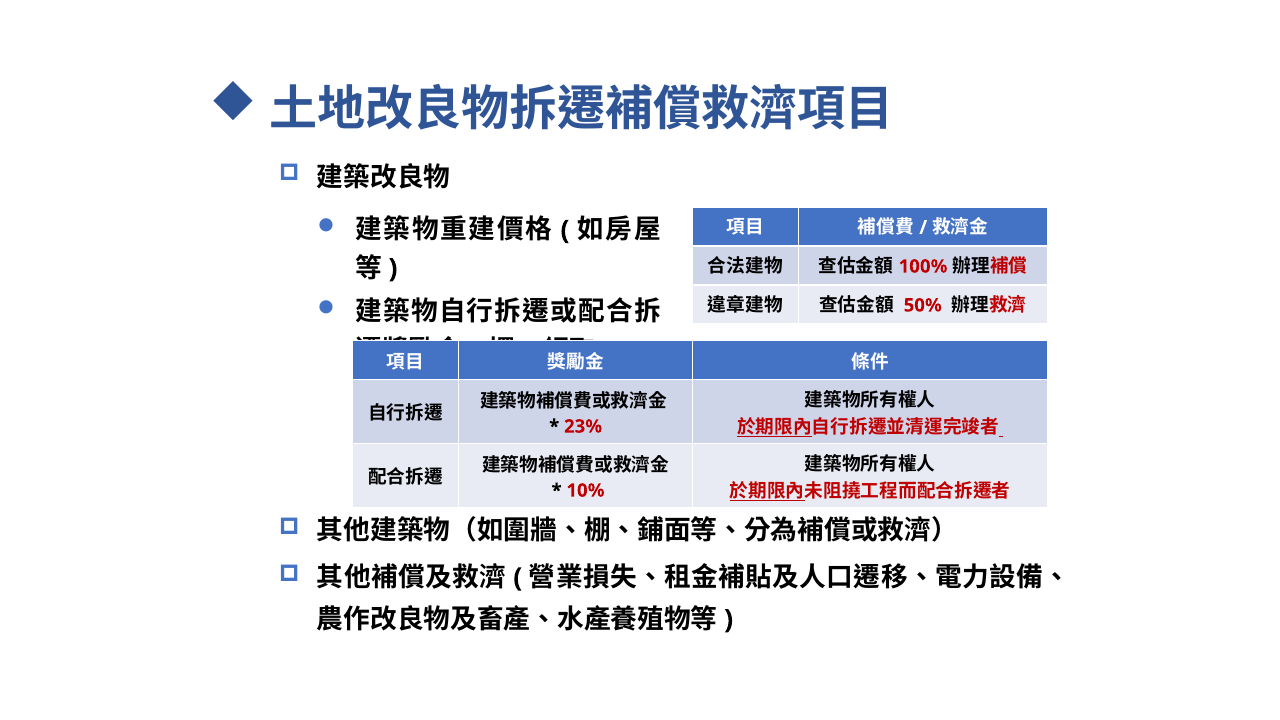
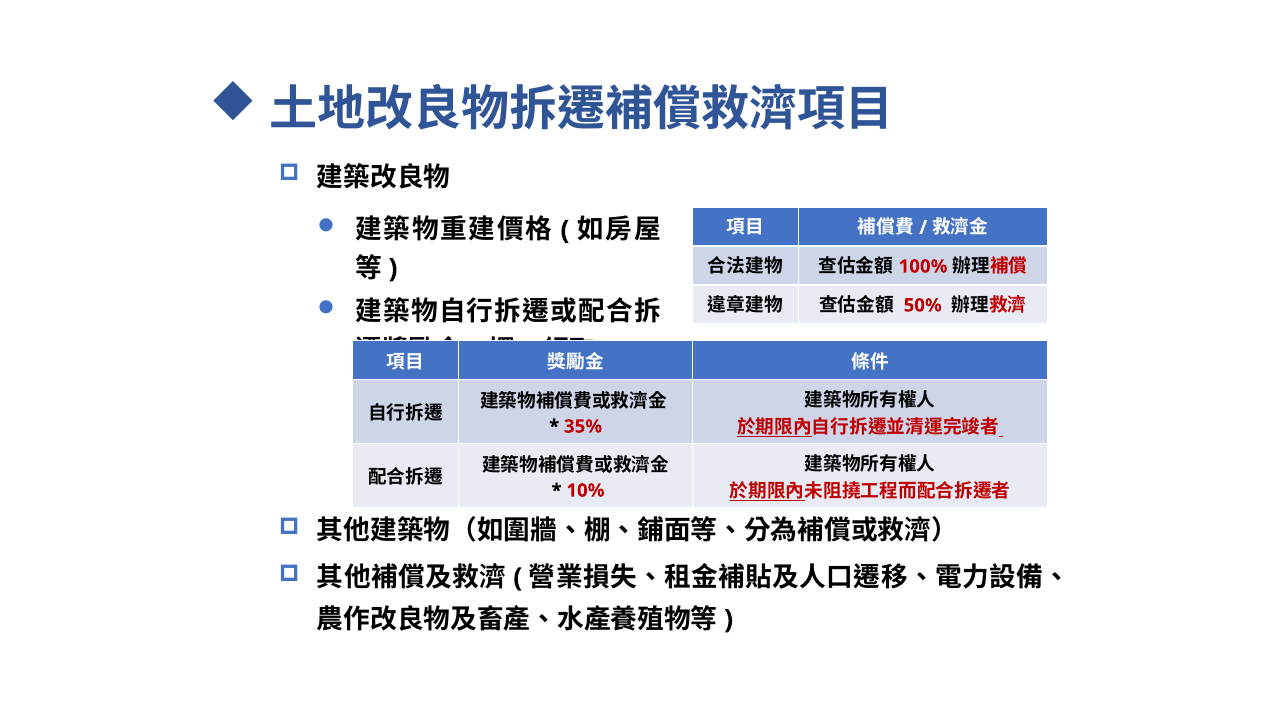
23%: 23% -> 35%
